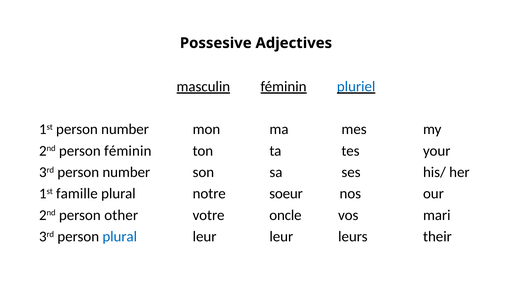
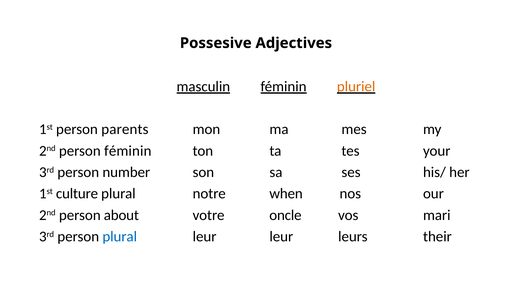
pluriel colour: blue -> orange
1st person number: number -> parents
famille: famille -> culture
soeur: soeur -> when
other: other -> about
